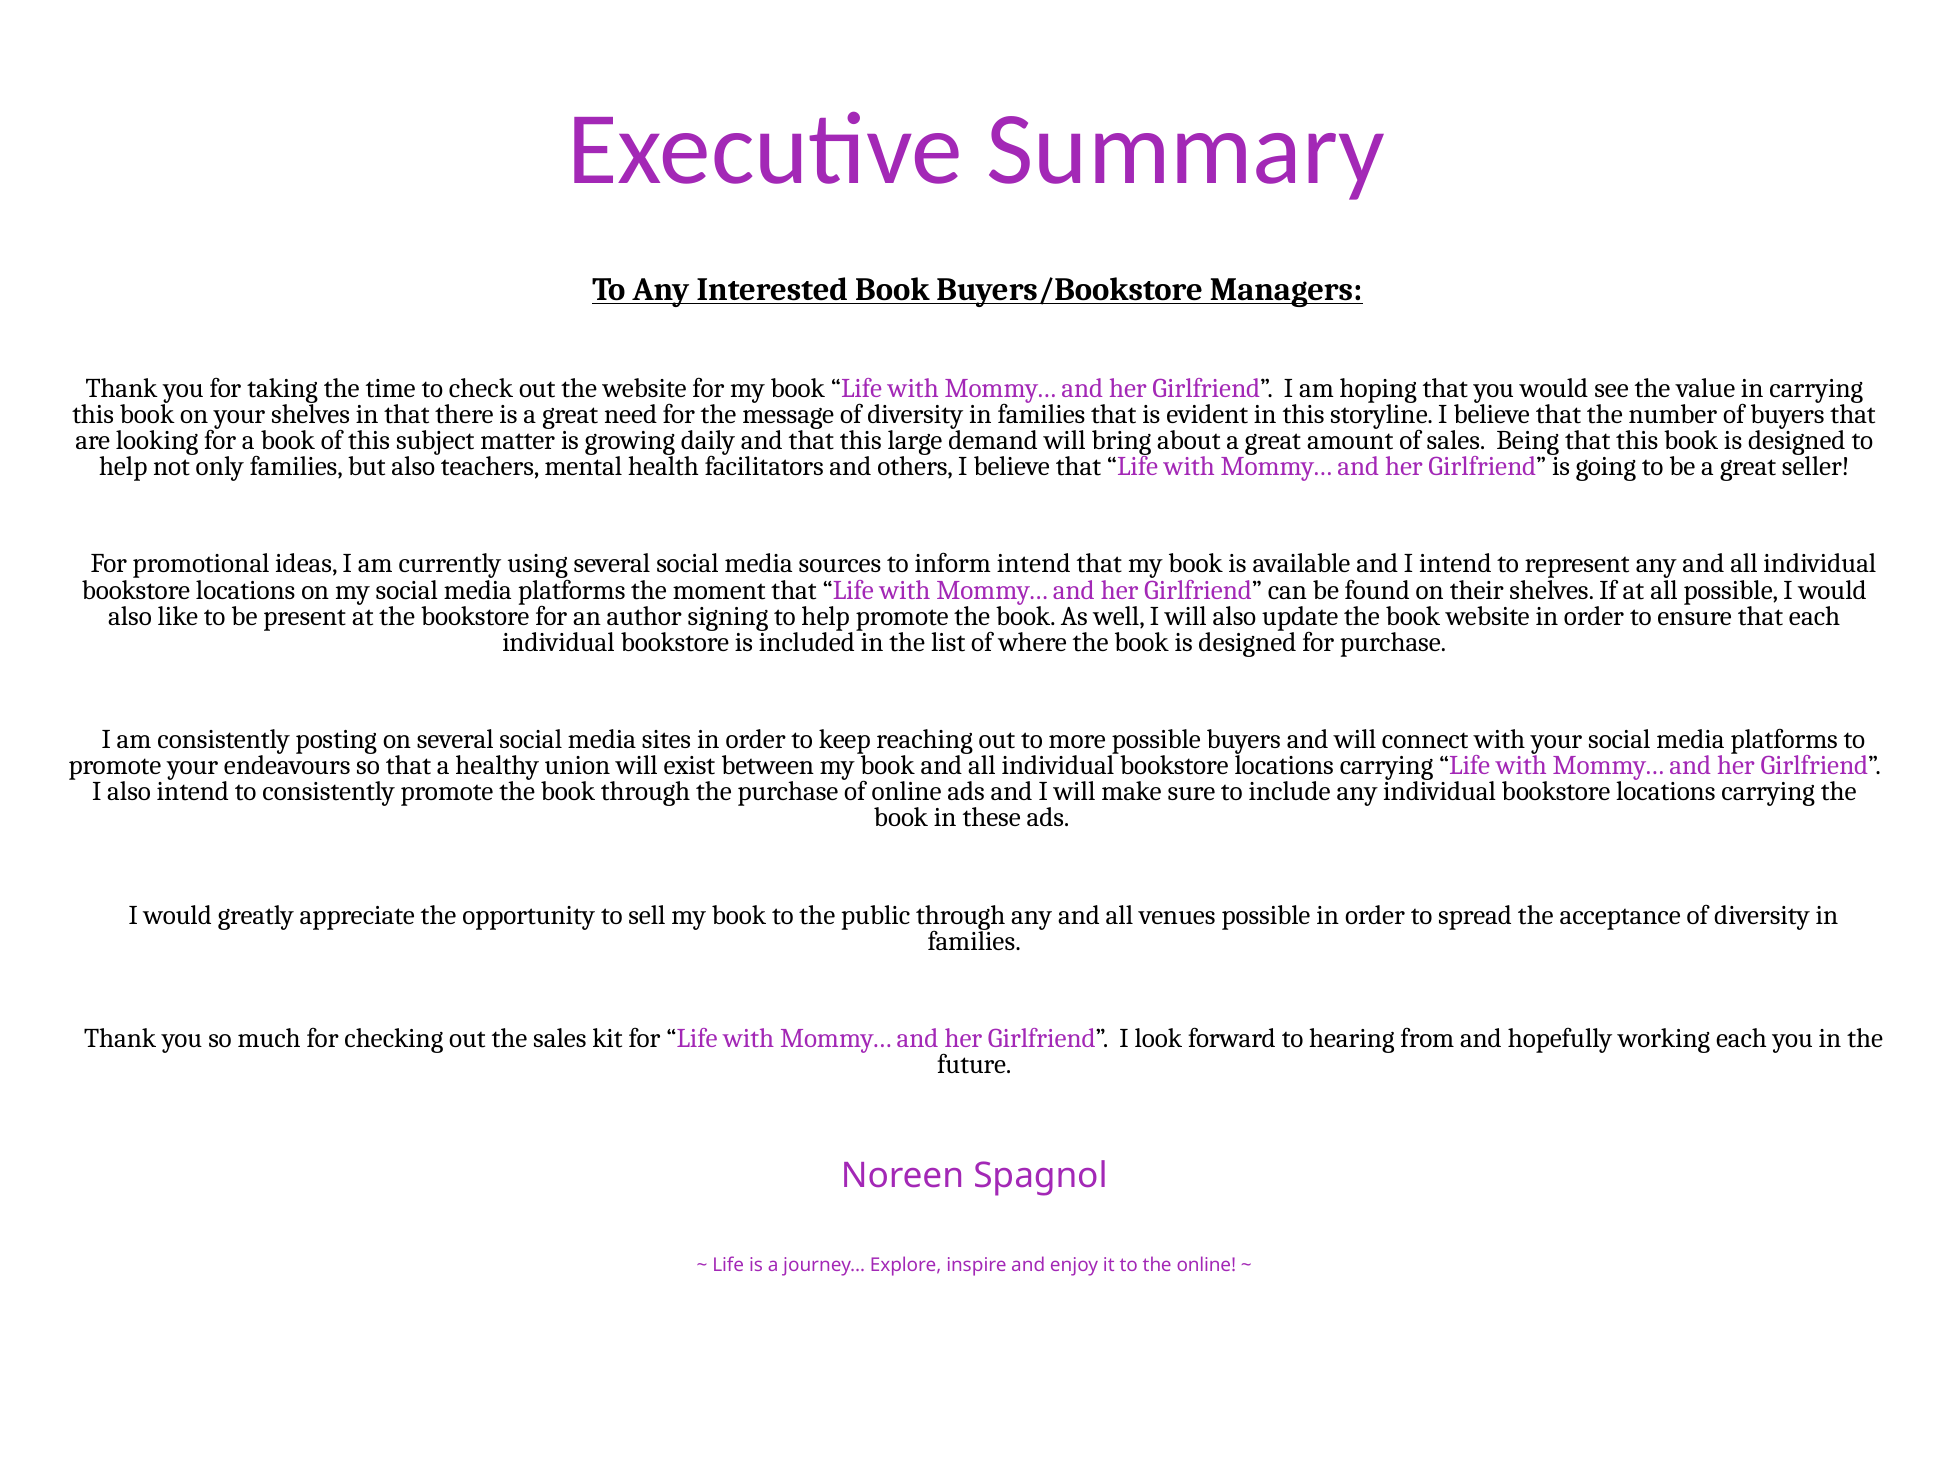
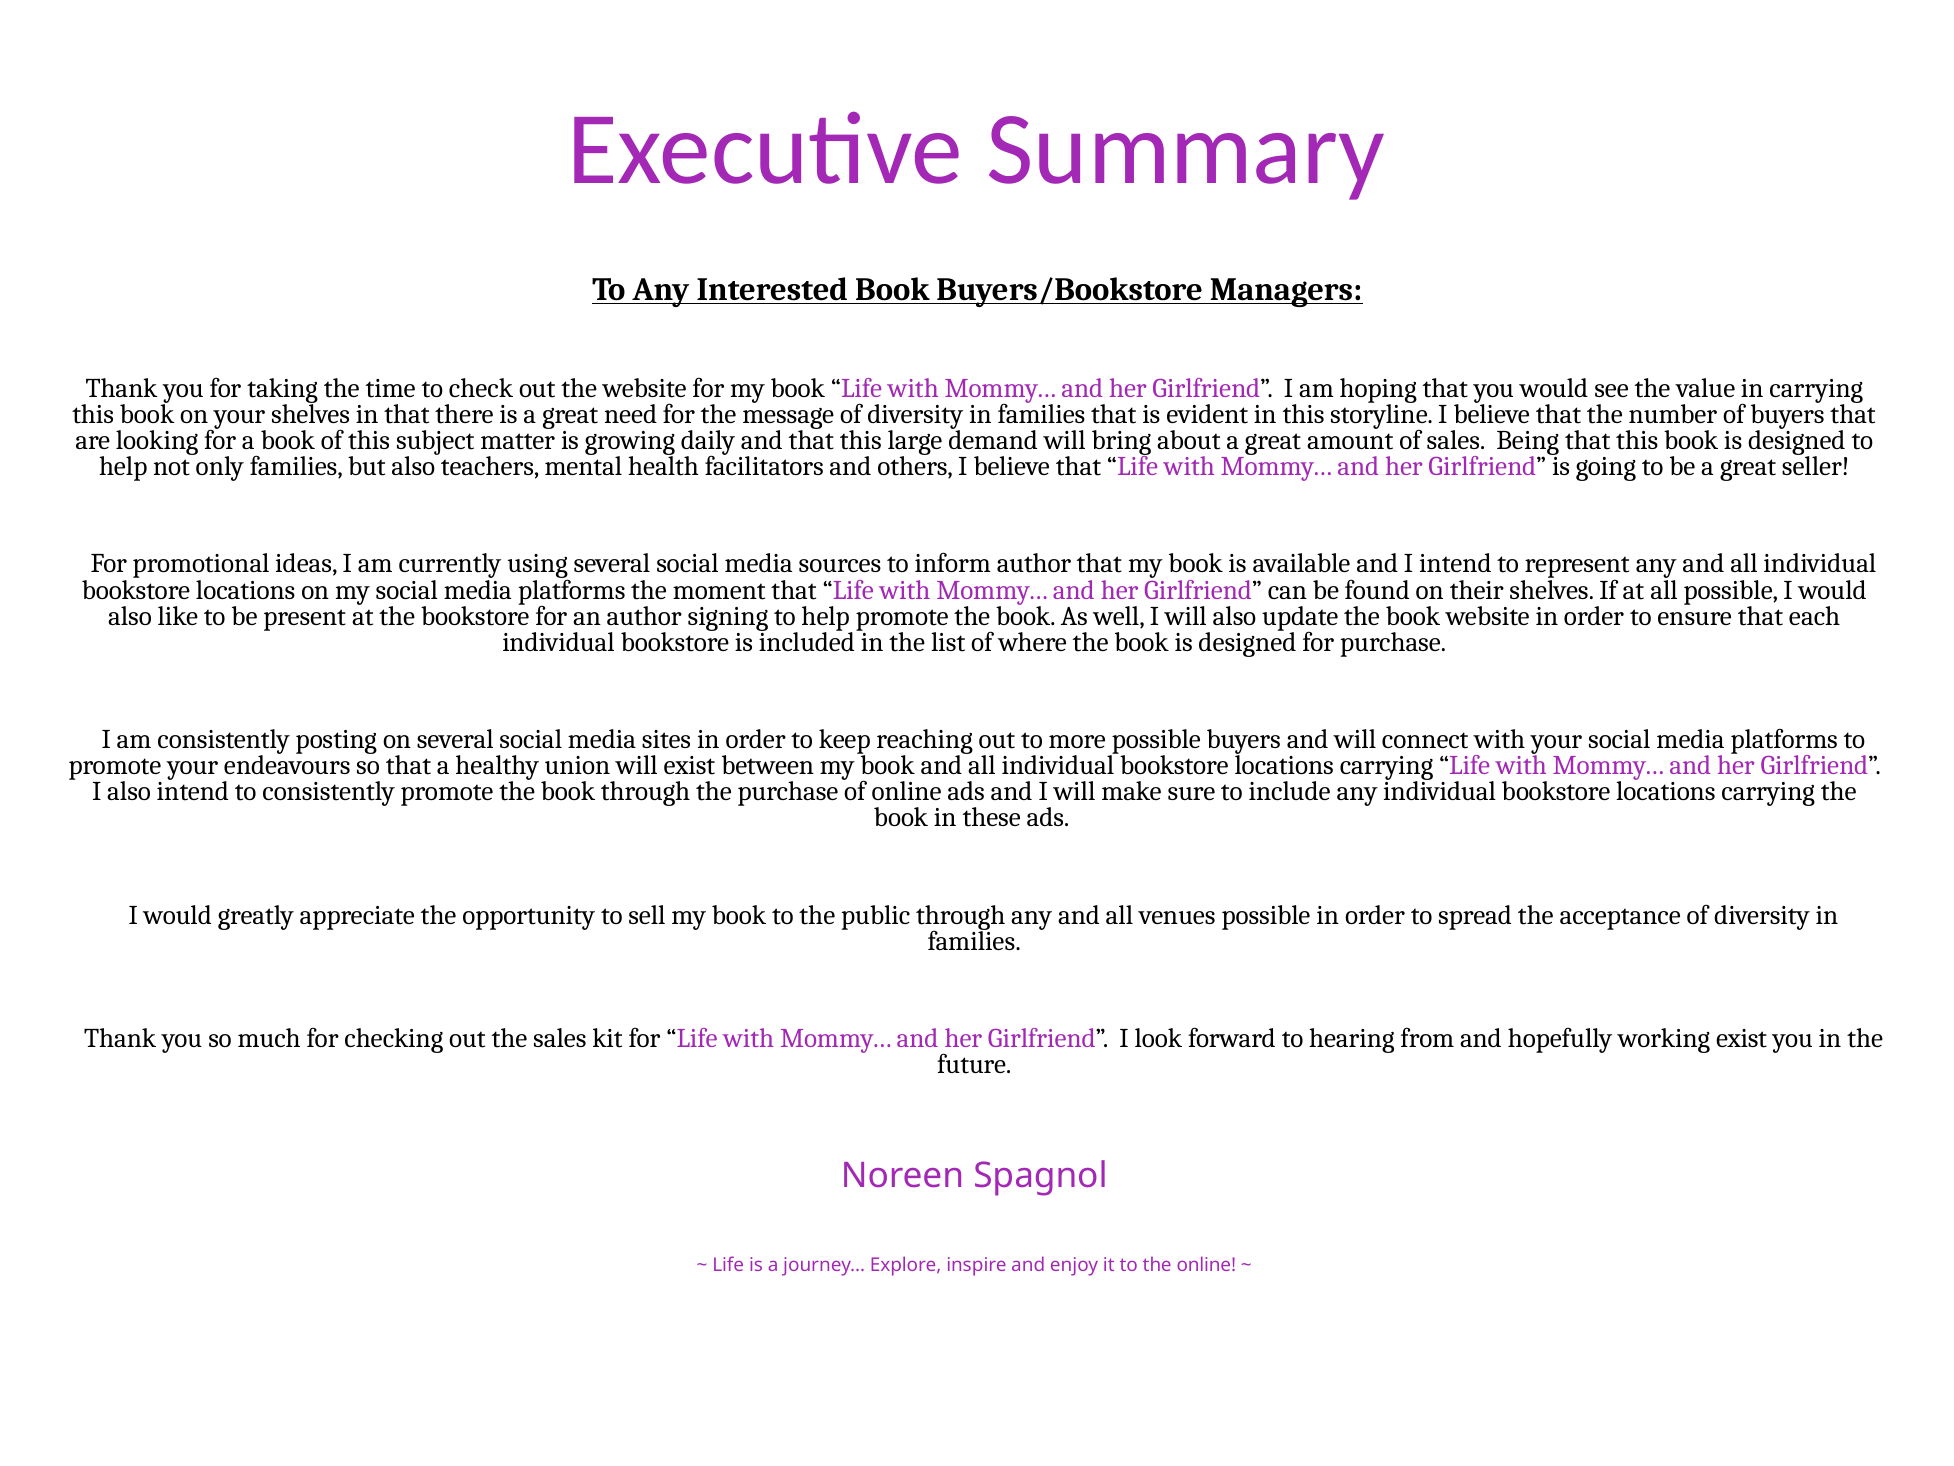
inform intend: intend -> author
working each: each -> exist
